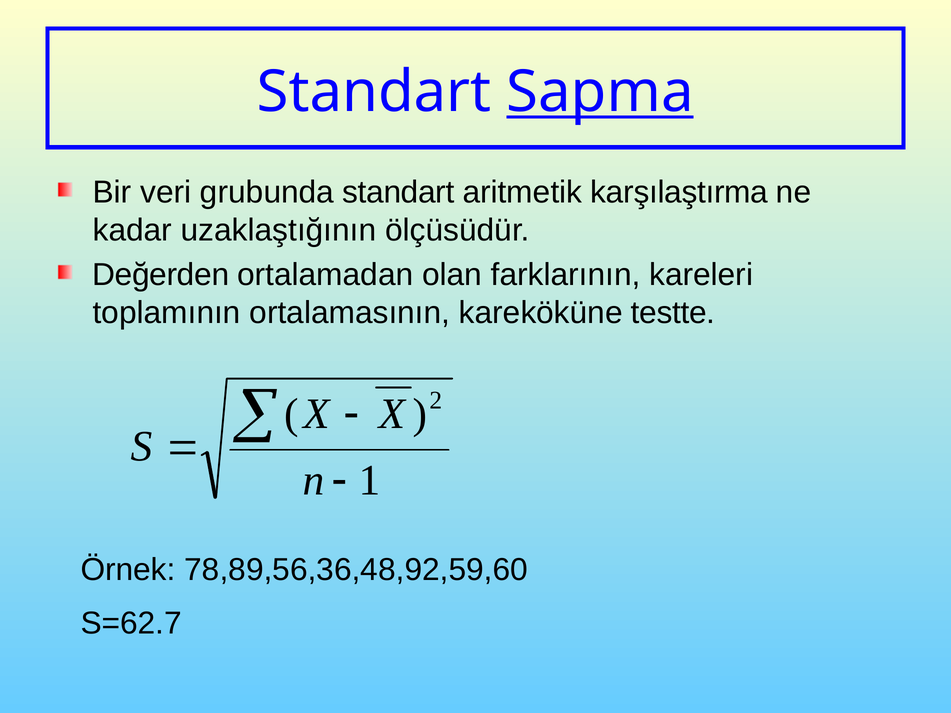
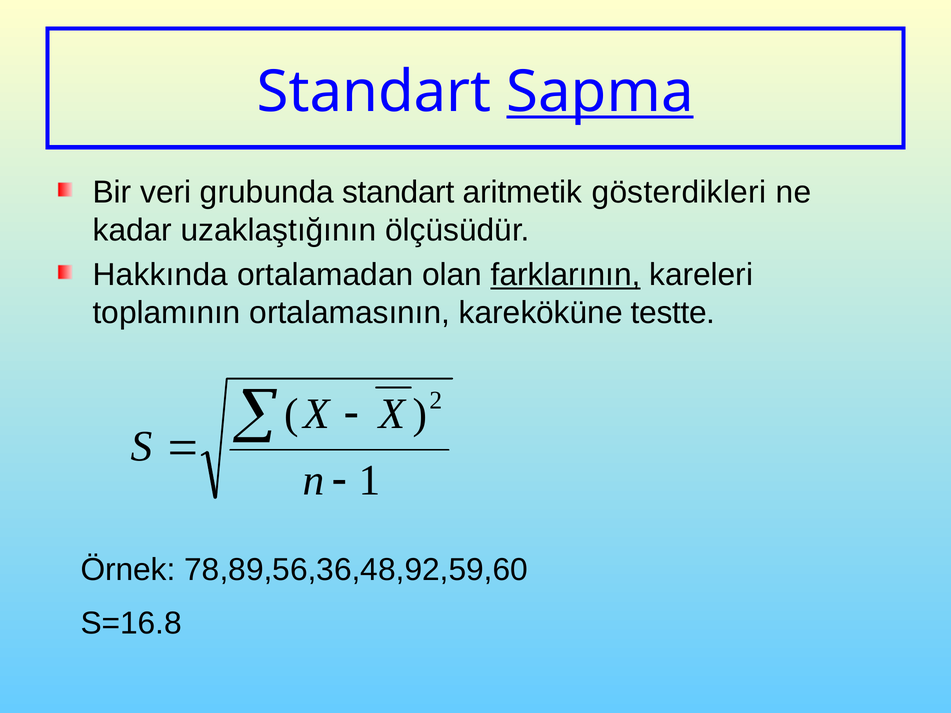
karşılaştırma: karşılaştırma -> gösterdikleri
Değerden: Değerden -> Hakkında
farklarının underline: none -> present
S=62.7: S=62.7 -> S=16.8
